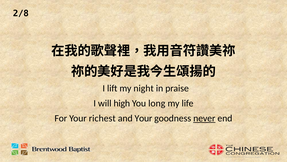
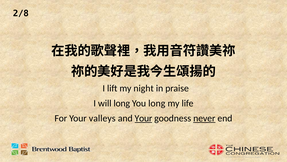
will high: high -> long
richest: richest -> valleys
Your at (143, 118) underline: none -> present
